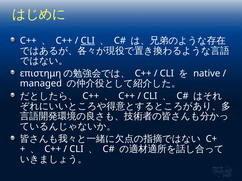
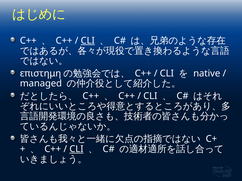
CLI at (76, 149) underline: none -> present
